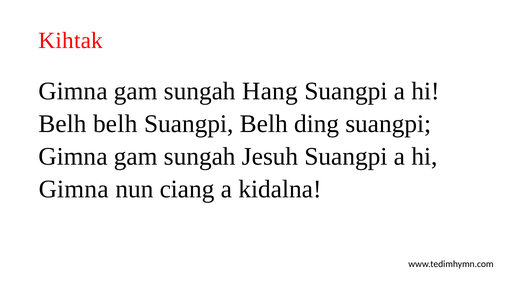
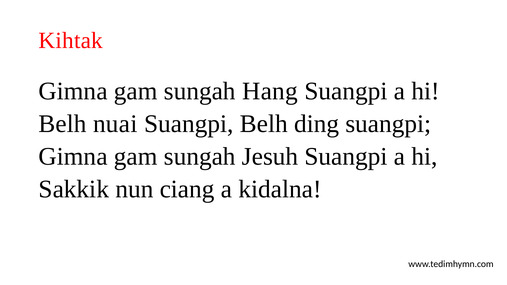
Belh belh: belh -> nuai
Gimna at (74, 189): Gimna -> Sakkik
